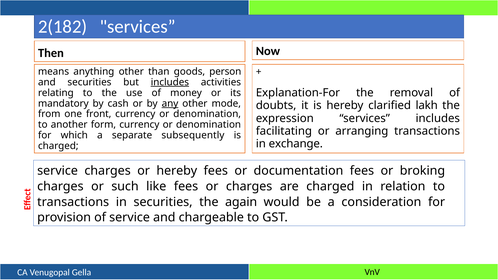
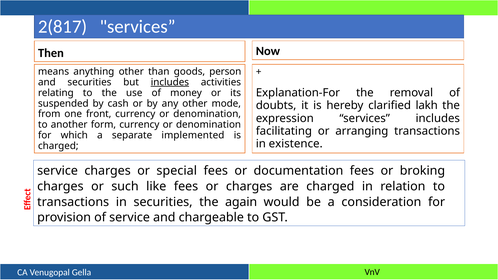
2(182: 2(182 -> 2(817
mandatory: mandatory -> suspended
any underline: present -> none
subsequently: subsequently -> implemented
exchange: exchange -> existence
or hereby: hereby -> special
